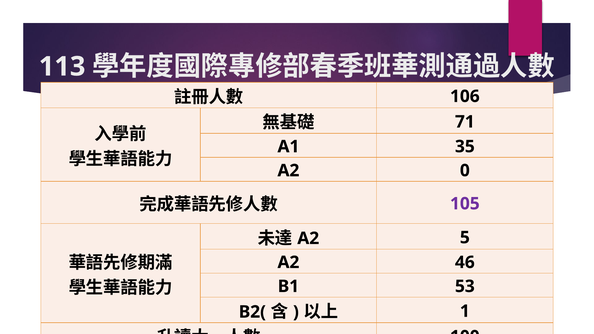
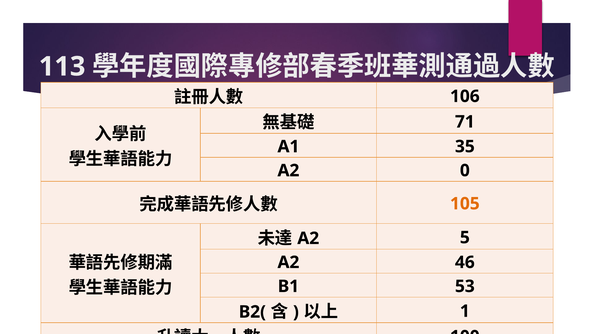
105 colour: purple -> orange
